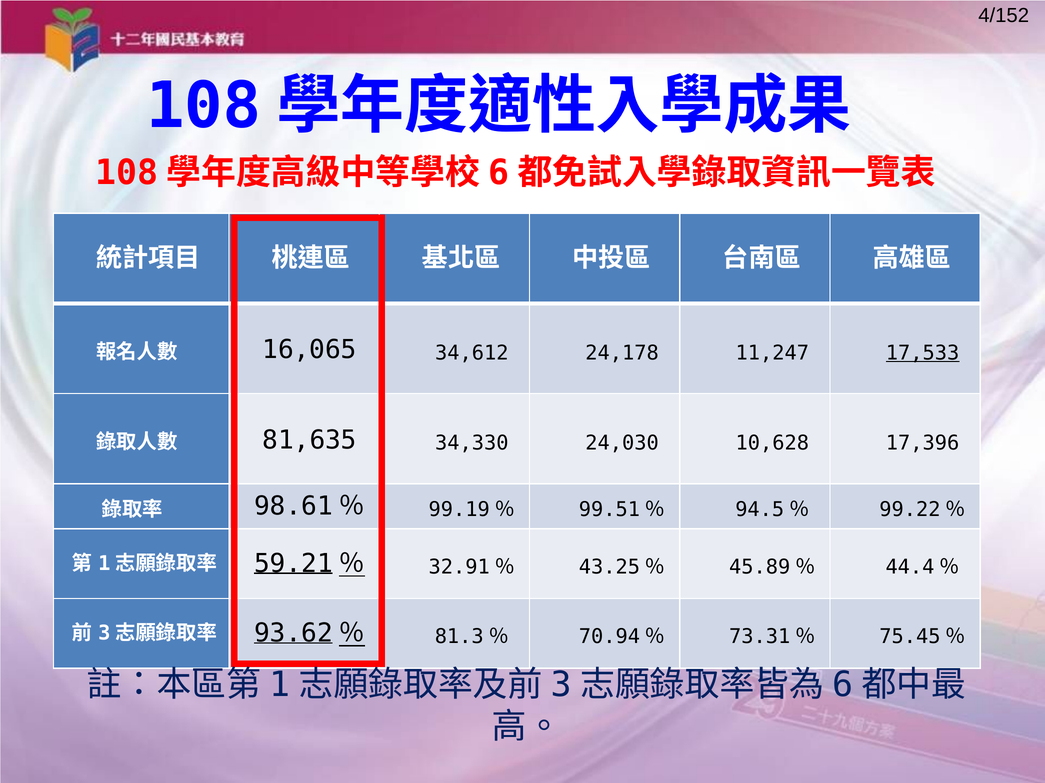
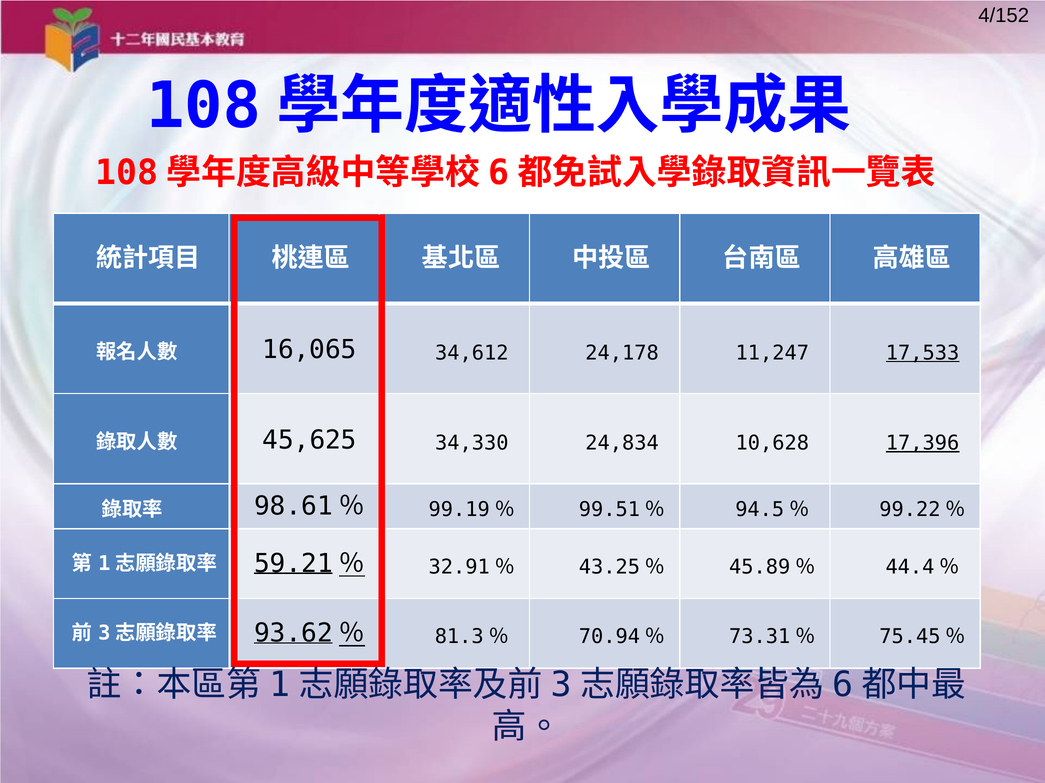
81,635: 81,635 -> 45,625
24,030: 24,030 -> 24,834
17,396 underline: none -> present
